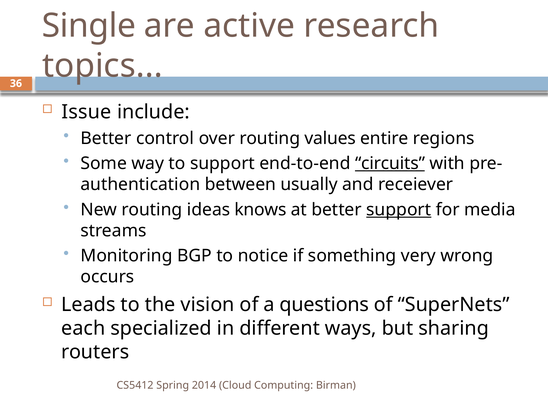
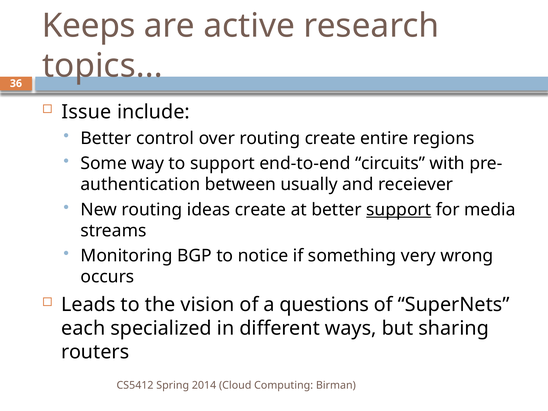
Single: Single -> Keeps
routing values: values -> create
circuits underline: present -> none
ideas knows: knows -> create
